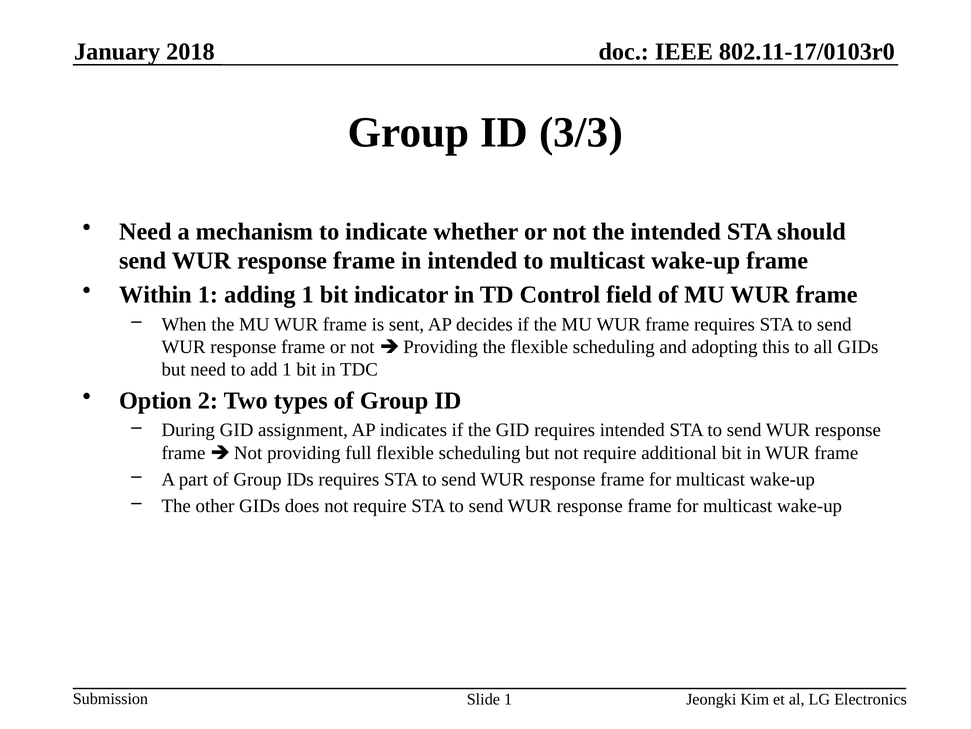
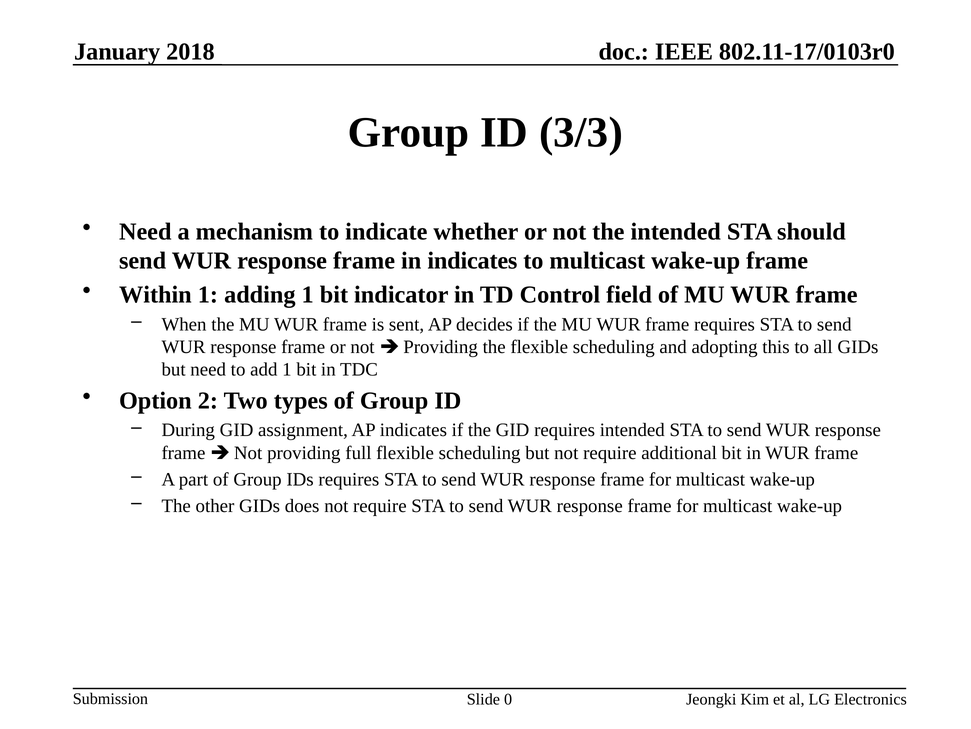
in intended: intended -> indicates
Slide 1: 1 -> 0
